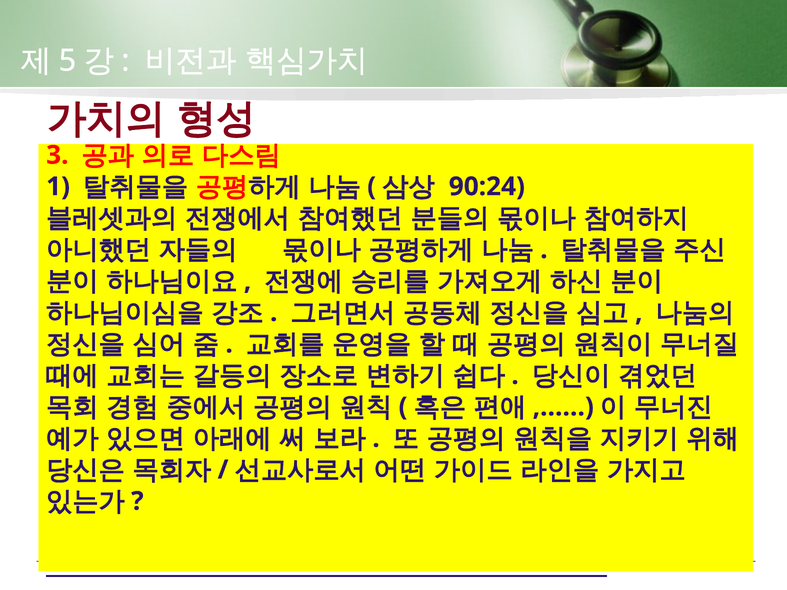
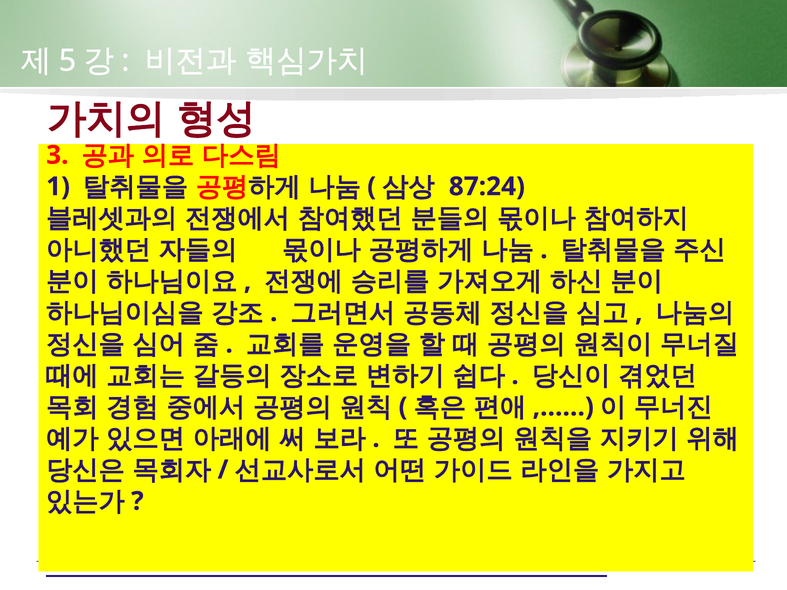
90:24: 90:24 -> 87:24
